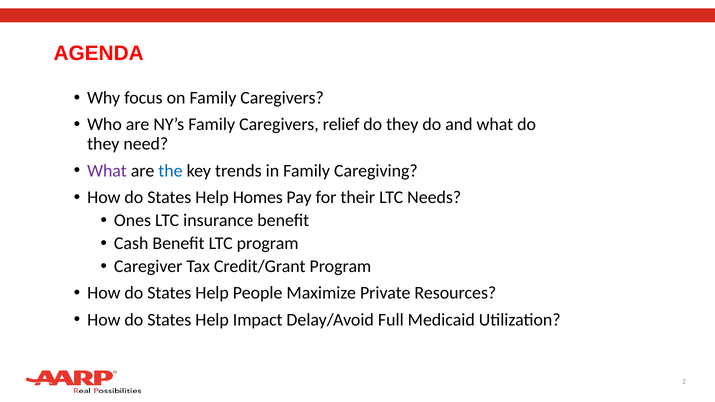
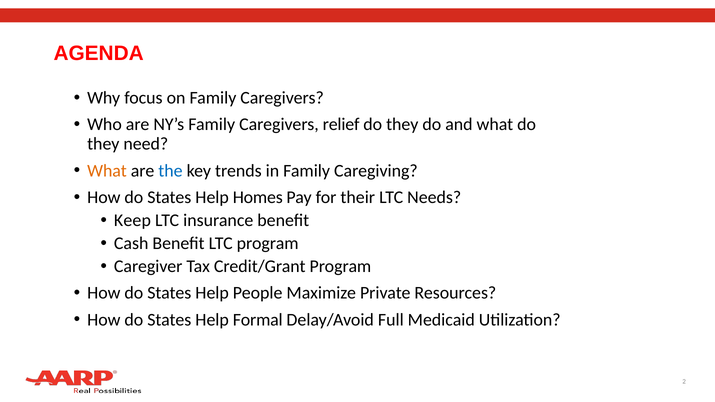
What at (107, 171) colour: purple -> orange
Ones: Ones -> Keep
Impact: Impact -> Formal
